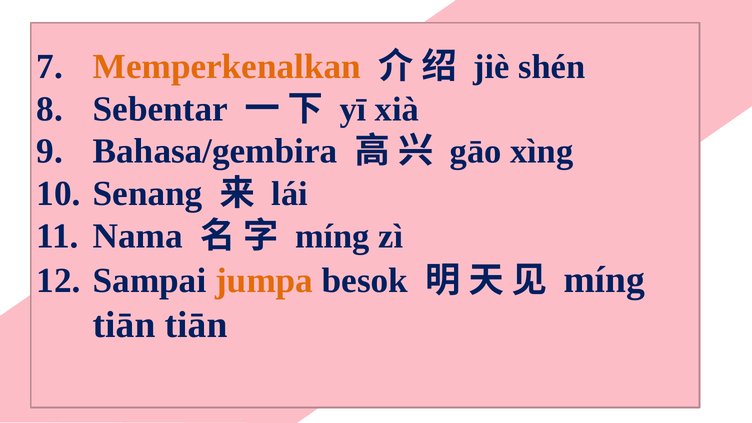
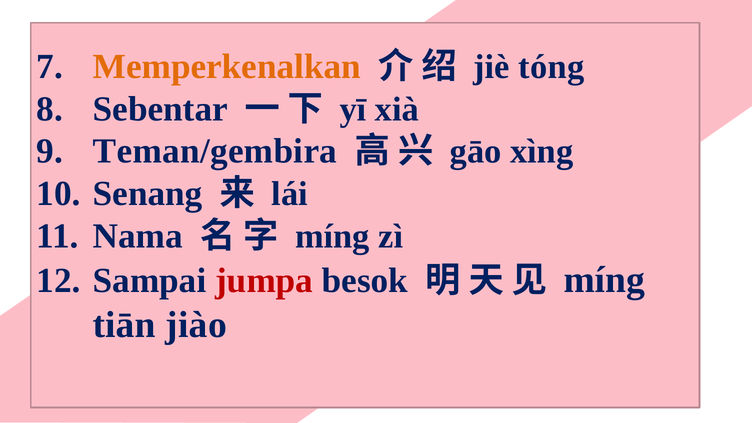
shén: shén -> tóng
Bahasa/gembira: Bahasa/gembira -> Teman/gembira
jumpa colour: orange -> red
tiān tiān: tiān -> jiào
